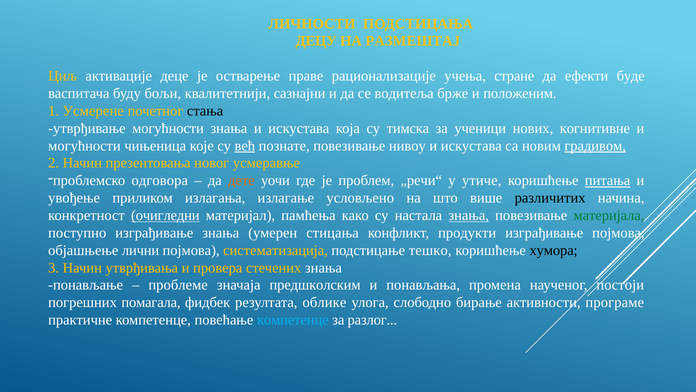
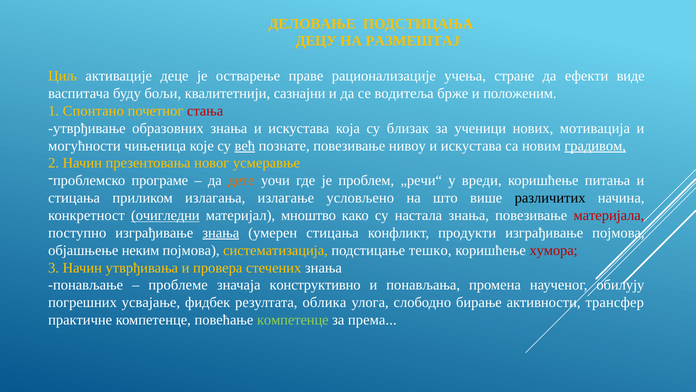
ЛИЧНОСТИ: ЛИЧНОСТИ -> ДЕЛОВАЊЕ
буде: буде -> виде
Усмерене: Усмерене -> Спонтано
стања colour: black -> red
утврђивање могућности: могућности -> образовних
тимска: тимска -> близак
когнитивне: когнитивне -> мотивација
одговора: одговора -> програме
утиче: утиче -> вреди
питања underline: present -> none
увођење at (74, 198): увођење -> стицања
памћења: памћења -> мноштво
знања at (469, 215) underline: present -> none
материјала colour: green -> red
знања at (221, 233) underline: none -> present
лични: лични -> неким
хумора colour: black -> red
предшколским: предшколским -> конструктивно
постоји: постоји -> обилују
помагала: помагала -> усвајање
облике: облике -> облика
програме: програме -> трансфер
компетенце at (293, 320) colour: light blue -> light green
разлог: разлог -> према
